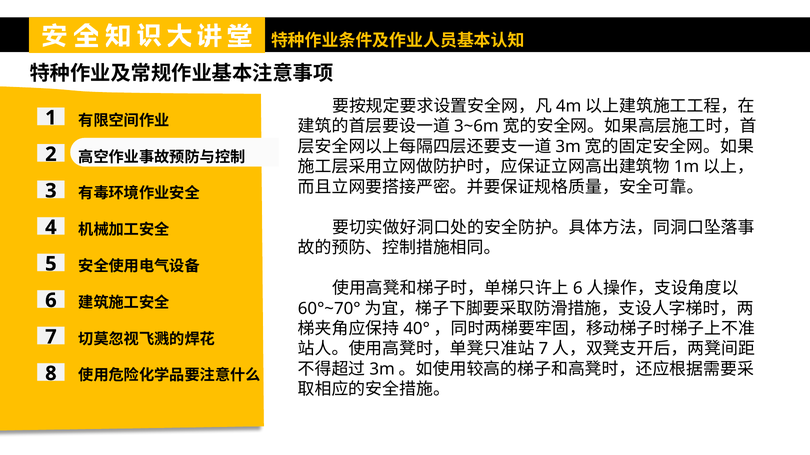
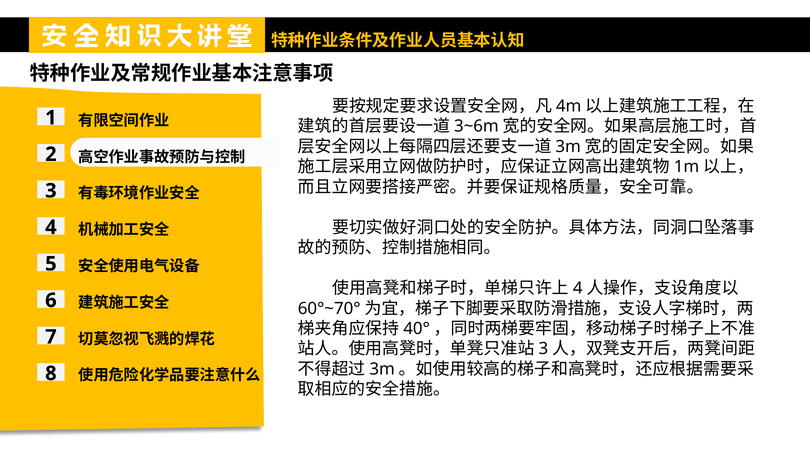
6 at (578, 289): 6 -> 4
7 at (543, 349): 7 -> 3
